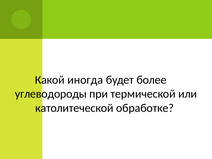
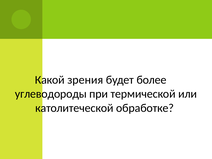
иногда: иногда -> зрения
